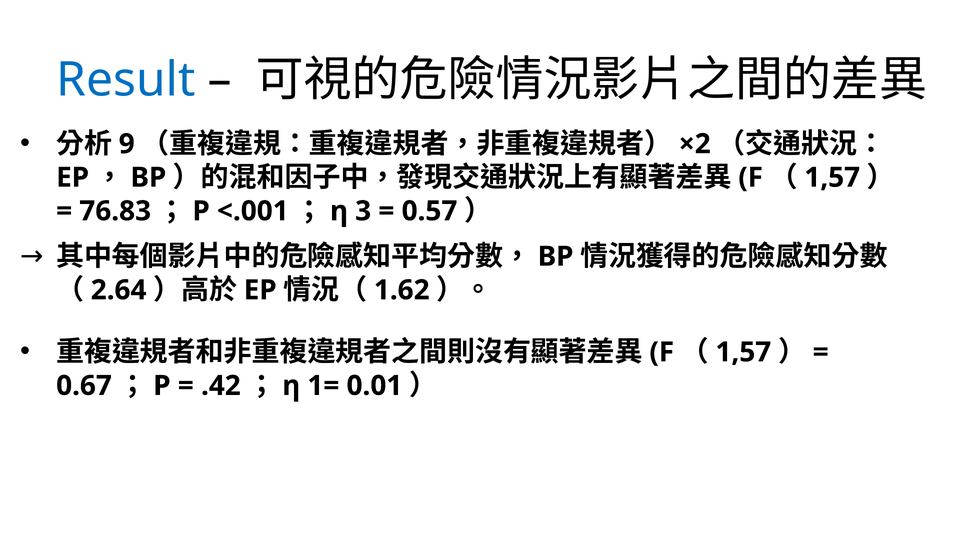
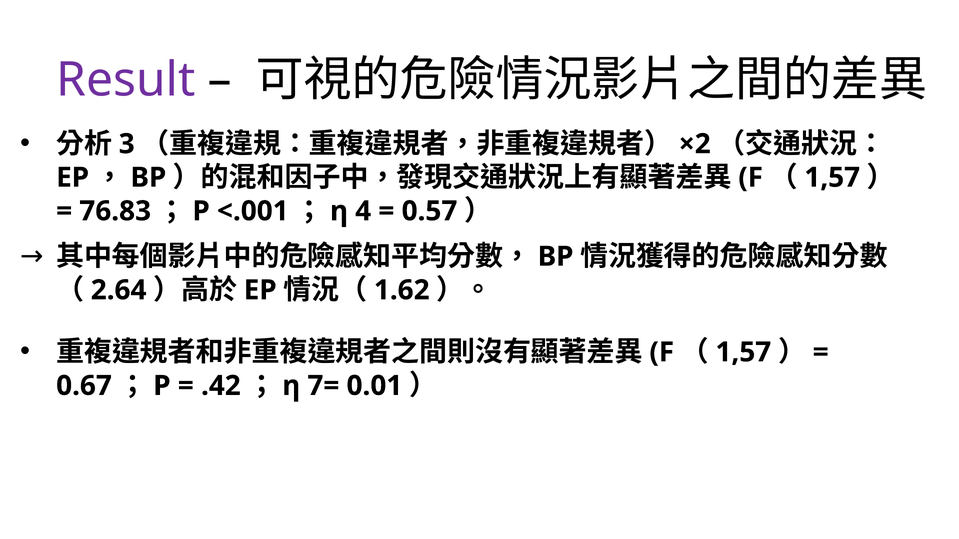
Result colour: blue -> purple
9: 9 -> 3
3: 3 -> 4
1=: 1= -> 7=
